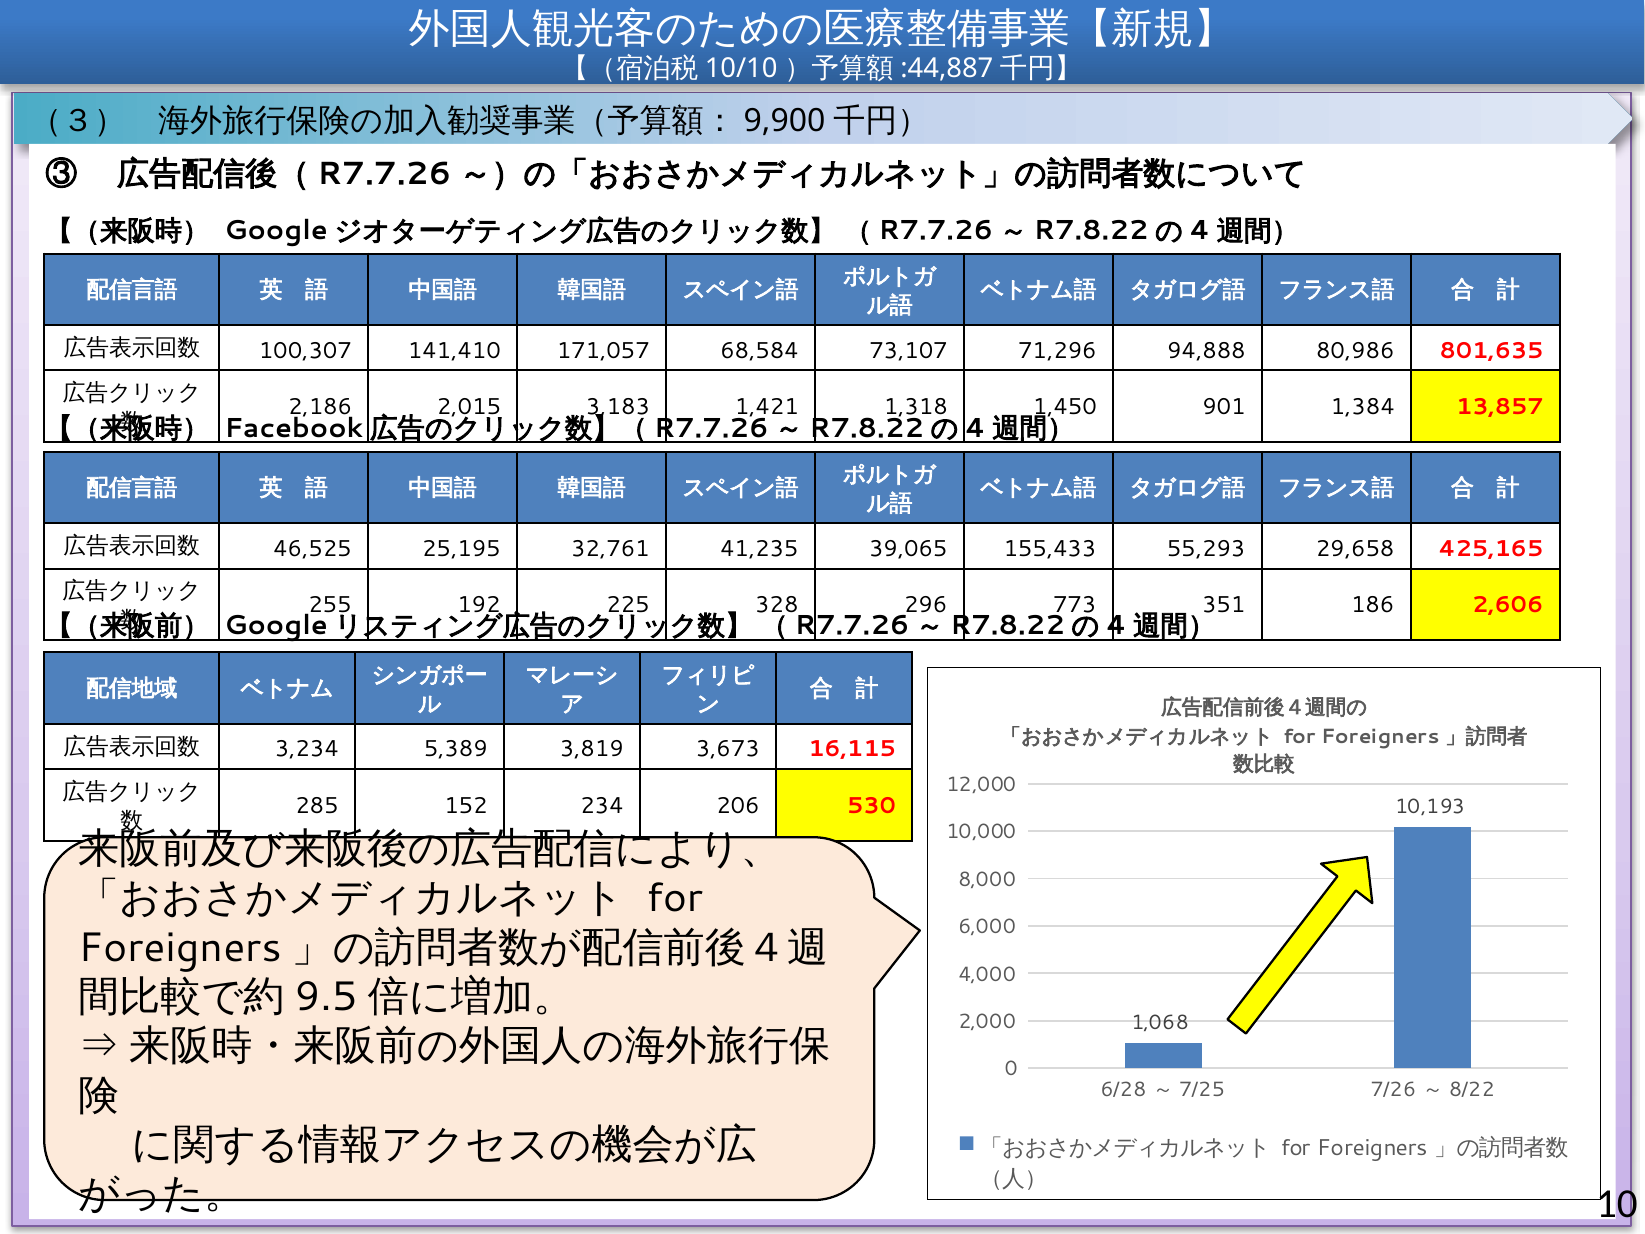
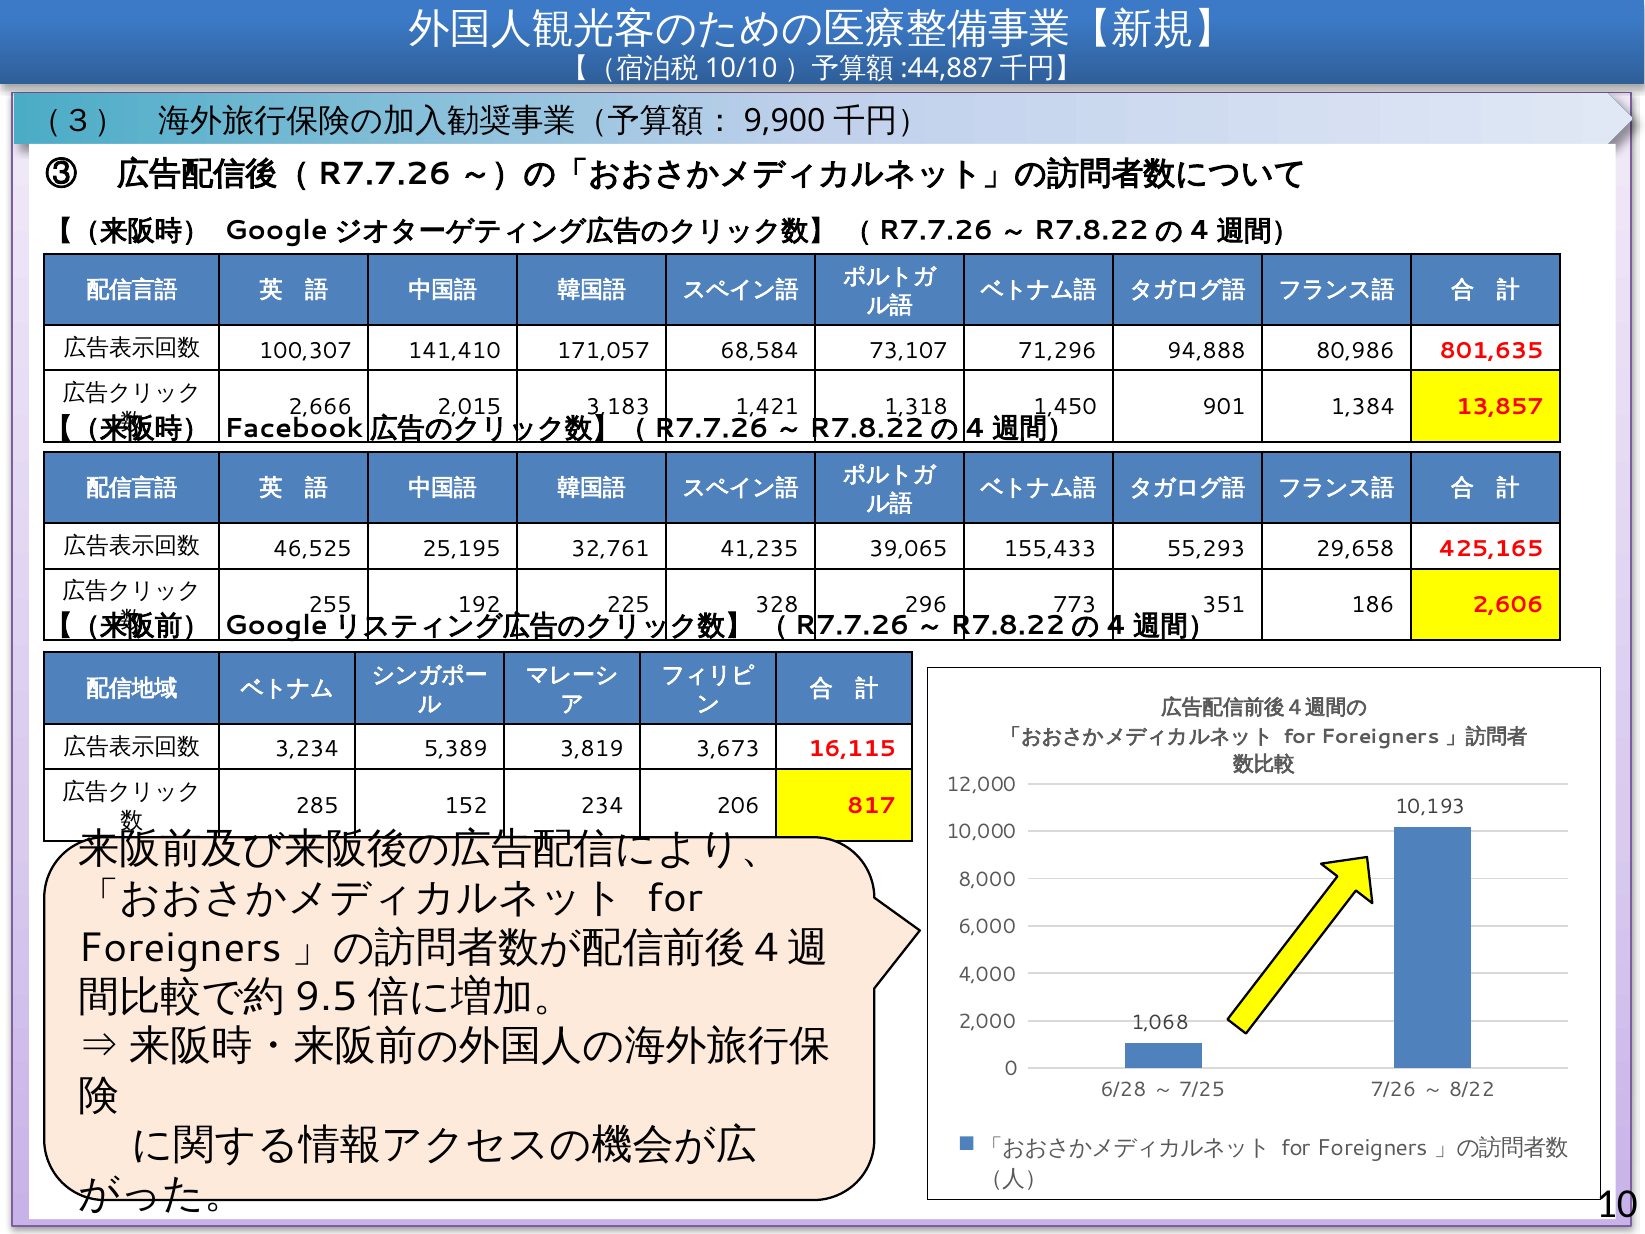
2,186: 2,186 -> 2,666
530: 530 -> 817
